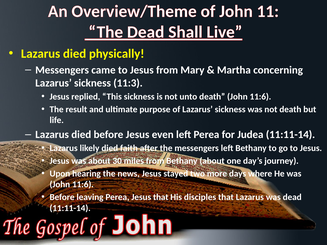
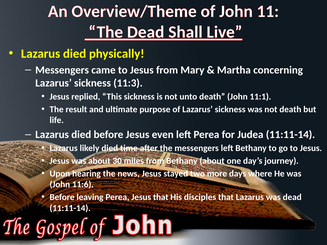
death John 11:6: 11:6 -> 11:1
faith: faith -> time
